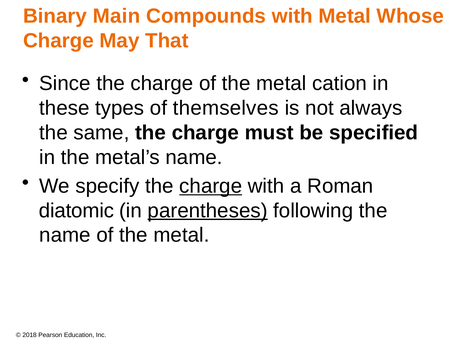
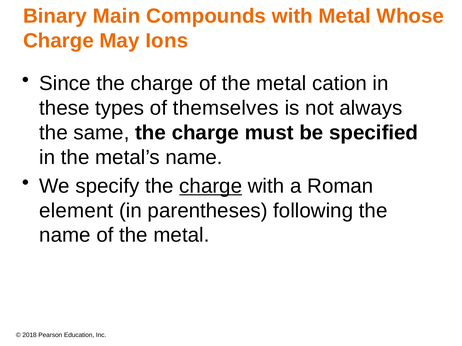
That: That -> Ions
diatomic: diatomic -> element
parentheses underline: present -> none
